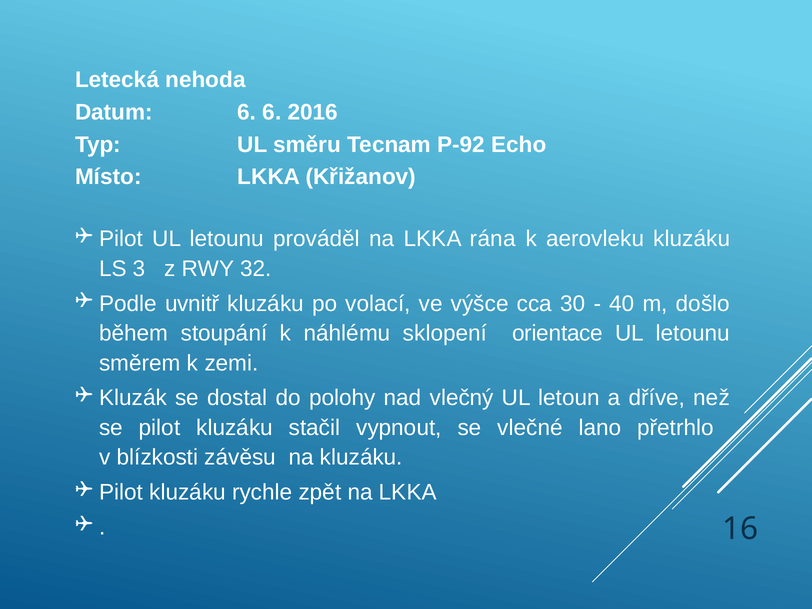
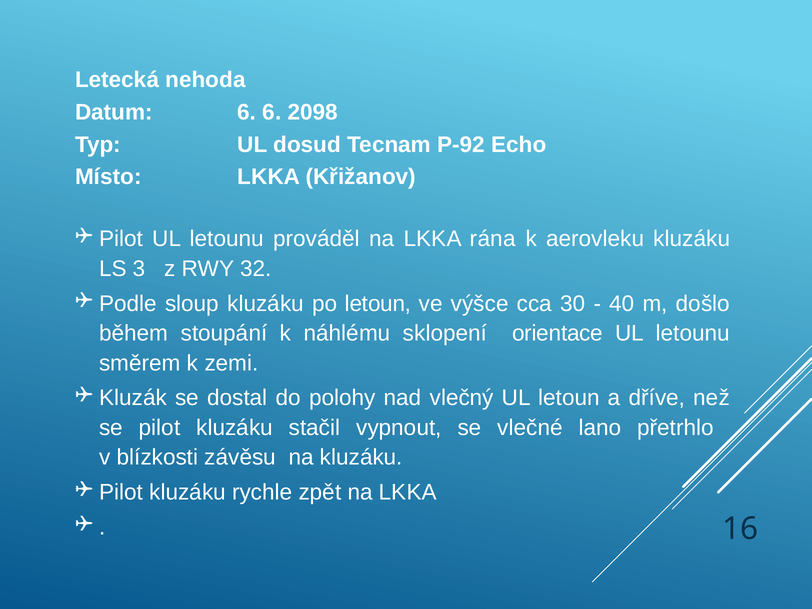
2016: 2016 -> 2098
směru: směru -> dosud
uvnitř: uvnitř -> sloup
po volací: volací -> letoun
